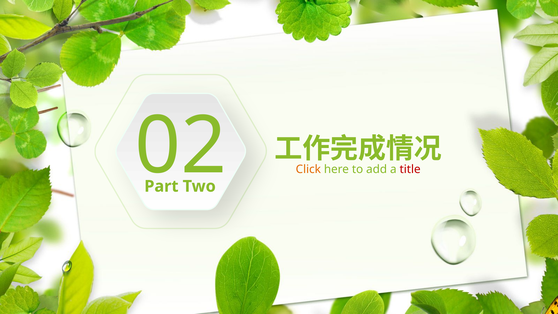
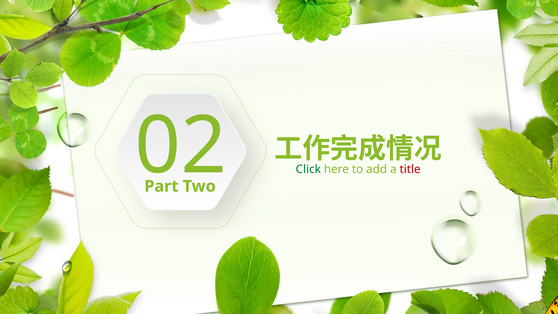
Click colour: orange -> green
